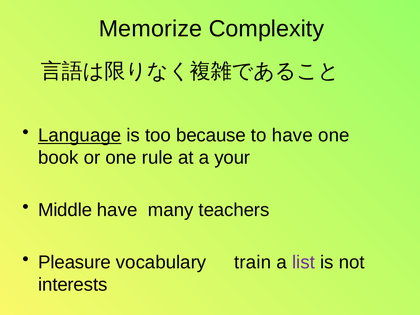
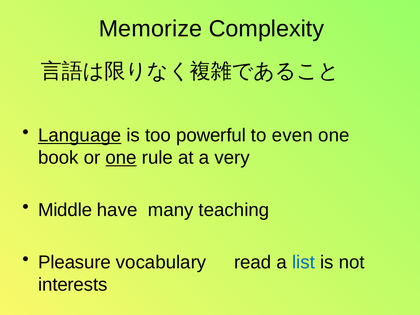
because: because -> powerful
to have: have -> even
one at (121, 158) underline: none -> present
your: your -> very
teachers: teachers -> teaching
train: train -> read
list colour: purple -> blue
